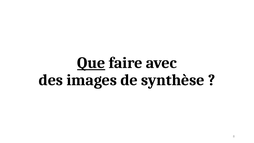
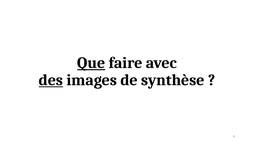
des underline: none -> present
